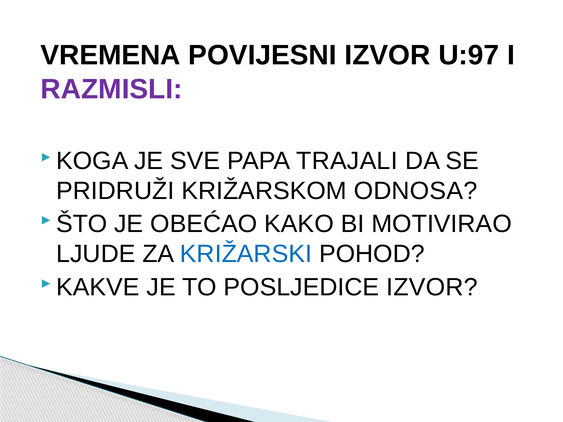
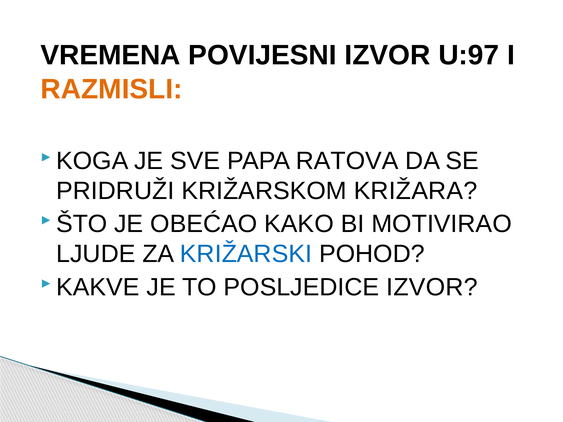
RAZMISLI colour: purple -> orange
TRAJALI: TRAJALI -> RATOVA
ODNOSA: ODNOSA -> KRIŽARA
